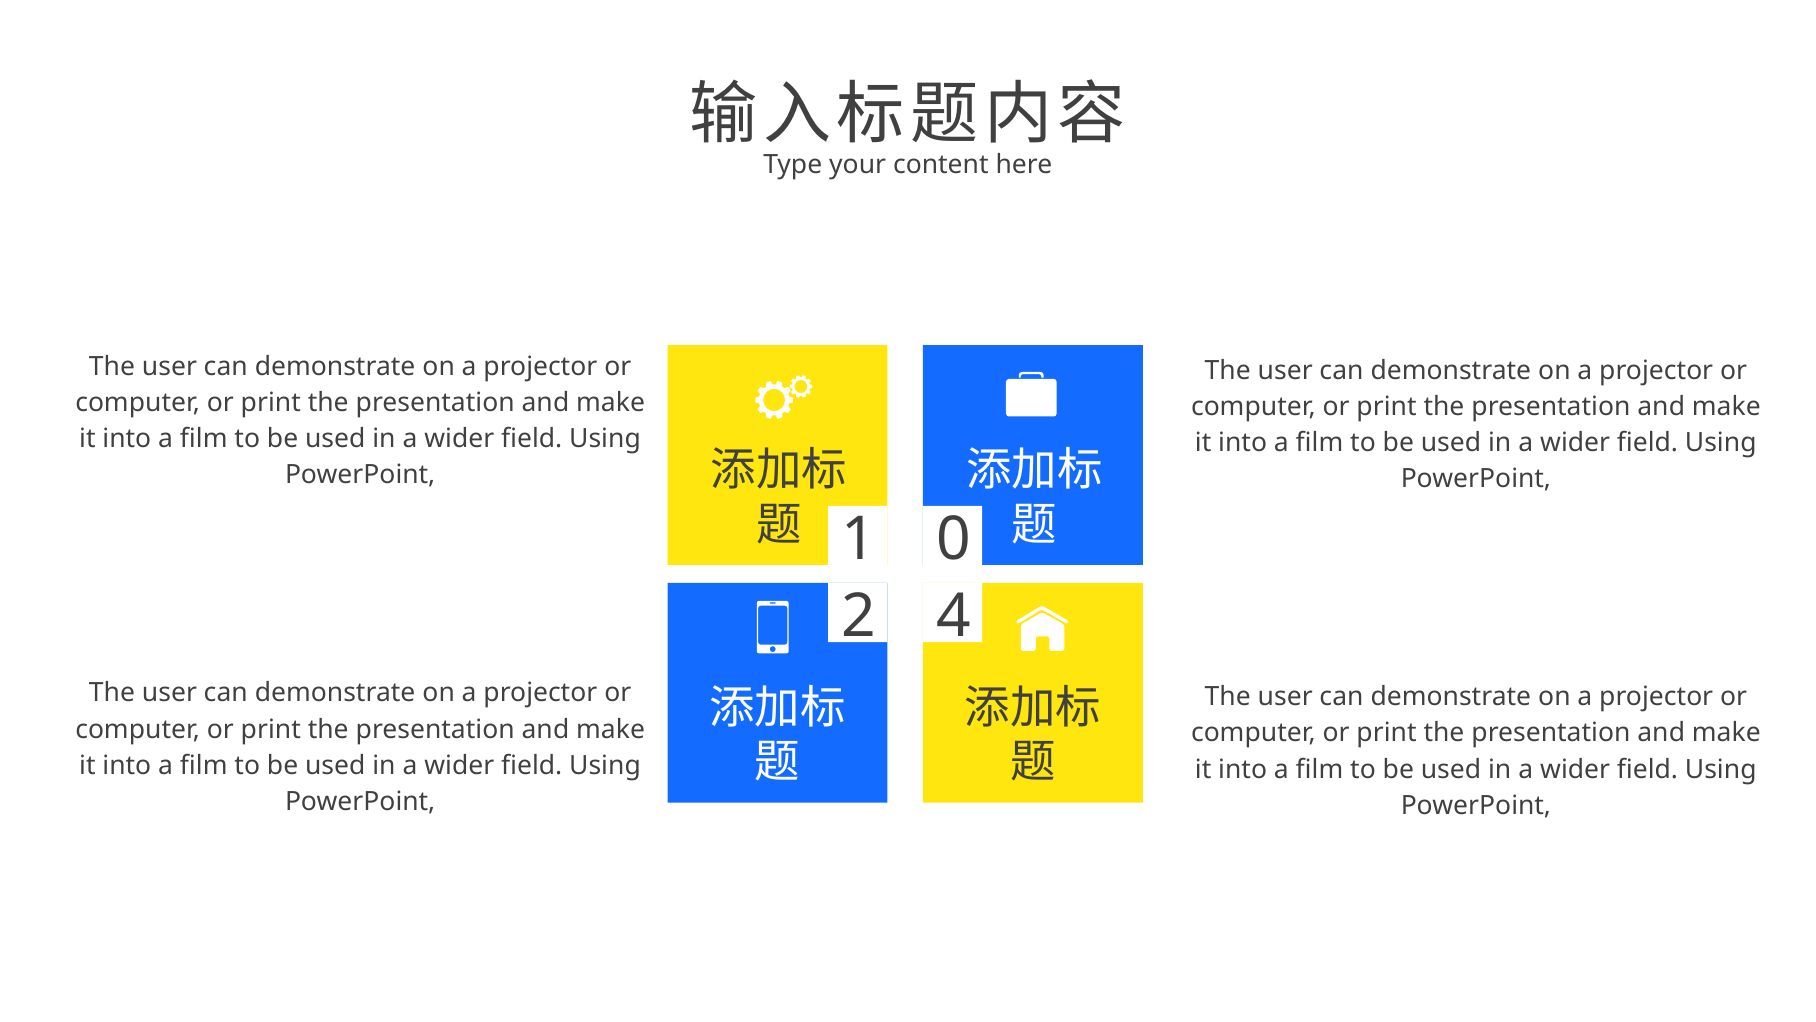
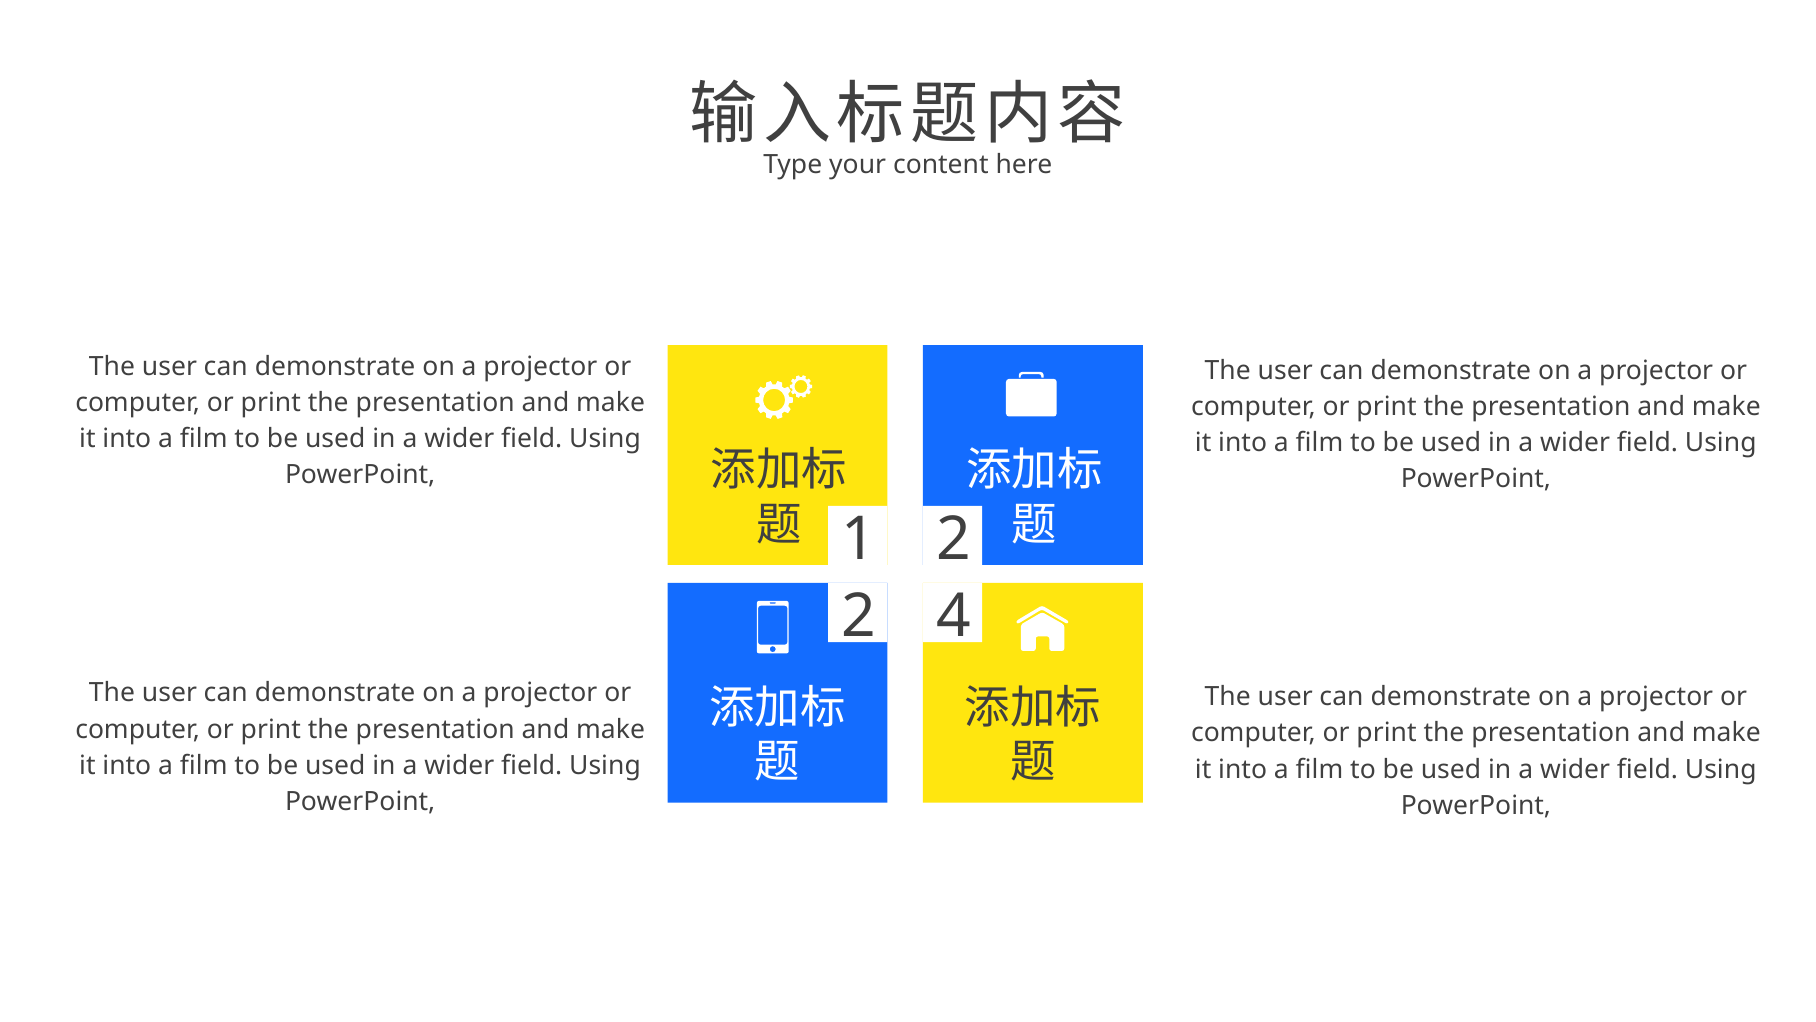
0 at (954, 539): 0 -> 2
